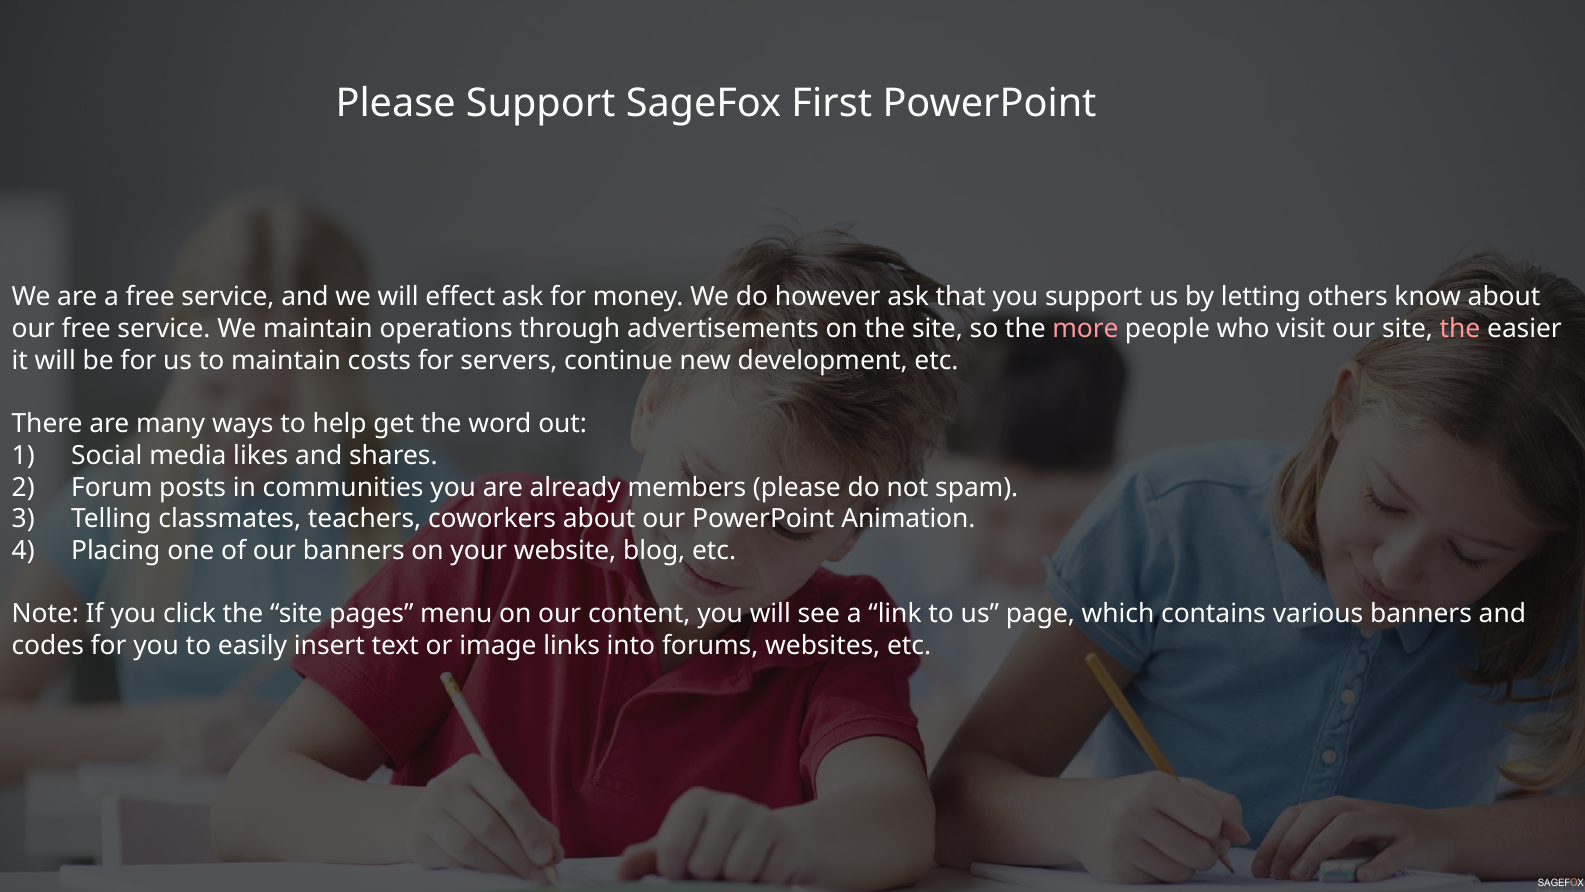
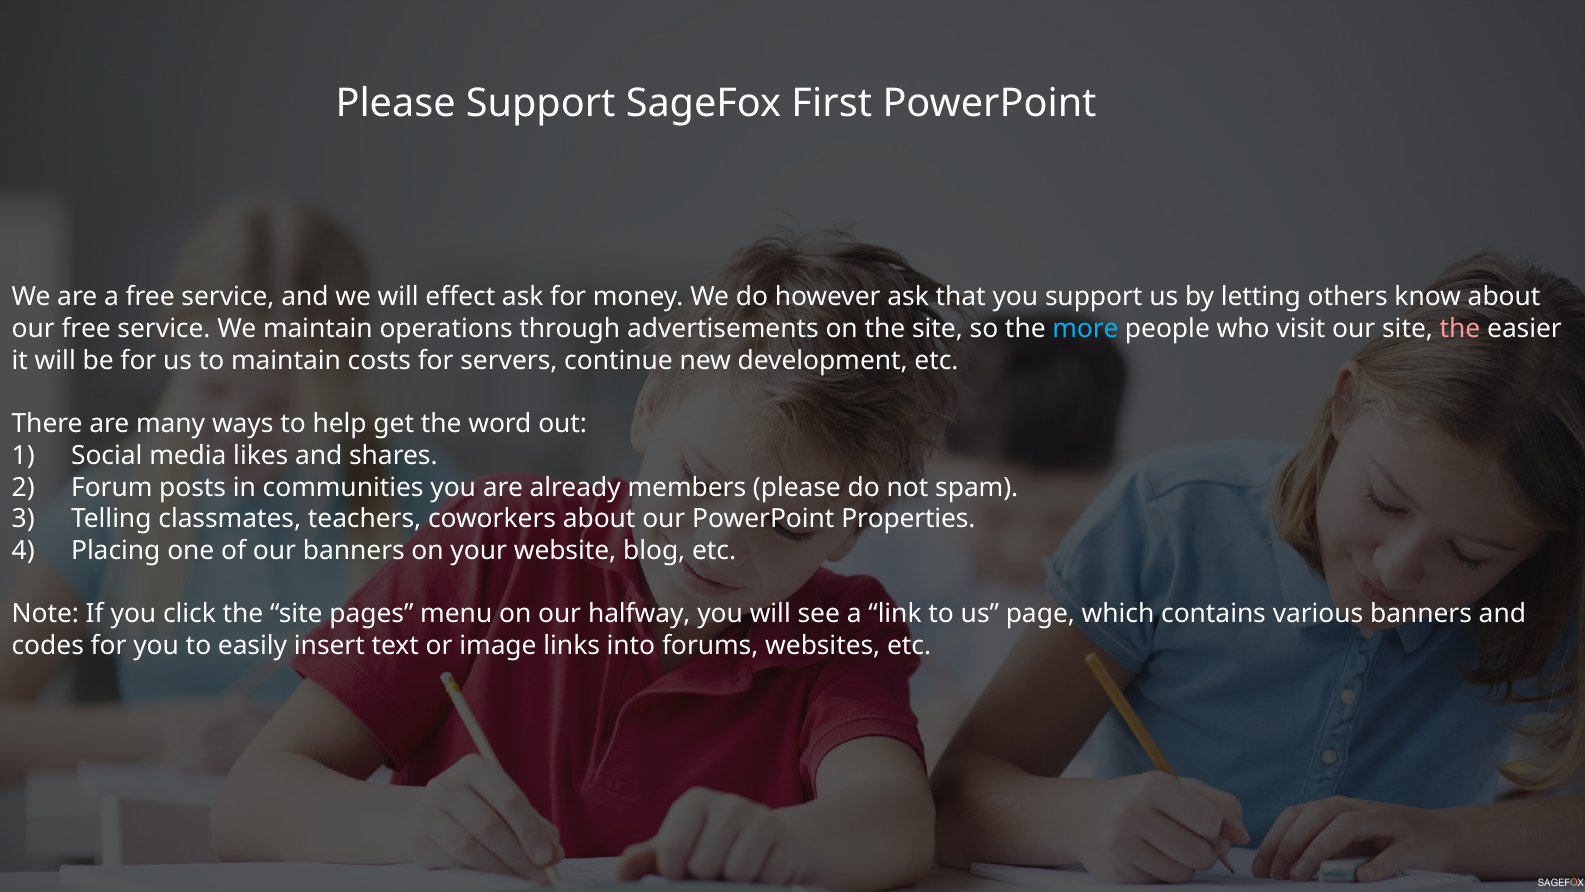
more colour: pink -> light blue
Animation: Animation -> Properties
content: content -> halfway
